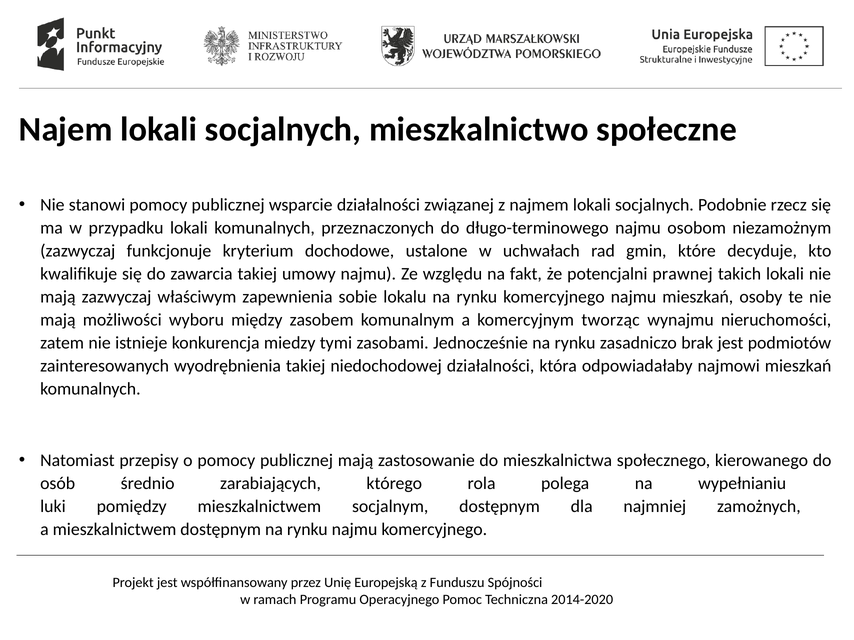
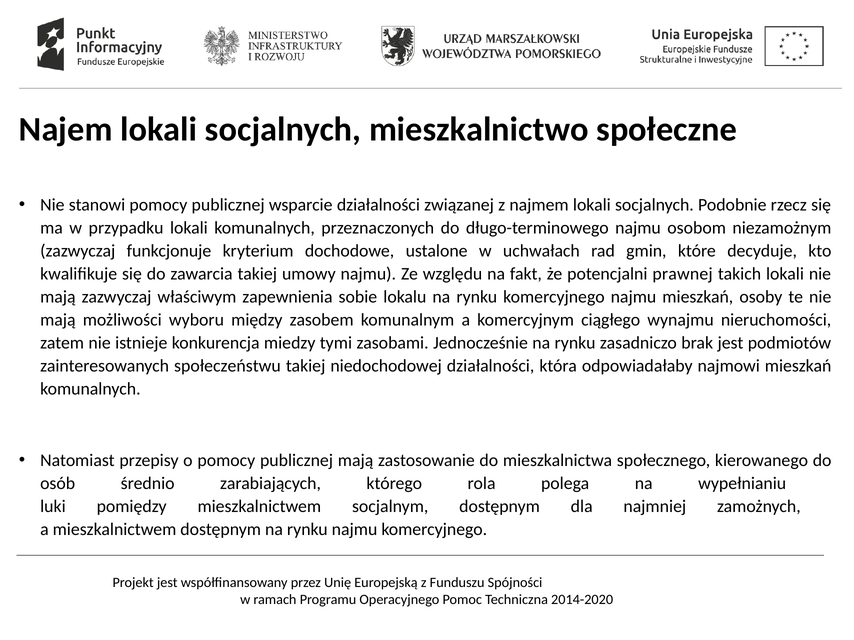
tworząc: tworząc -> ciągłego
wyodrębnienia: wyodrębnienia -> społeczeństwu
